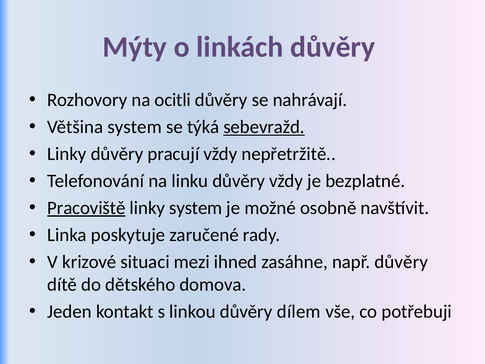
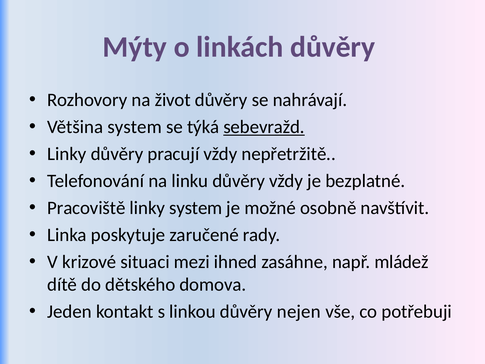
ocitli: ocitli -> život
Pracoviště underline: present -> none
např důvěry: důvěry -> mládež
dílem: dílem -> nejen
